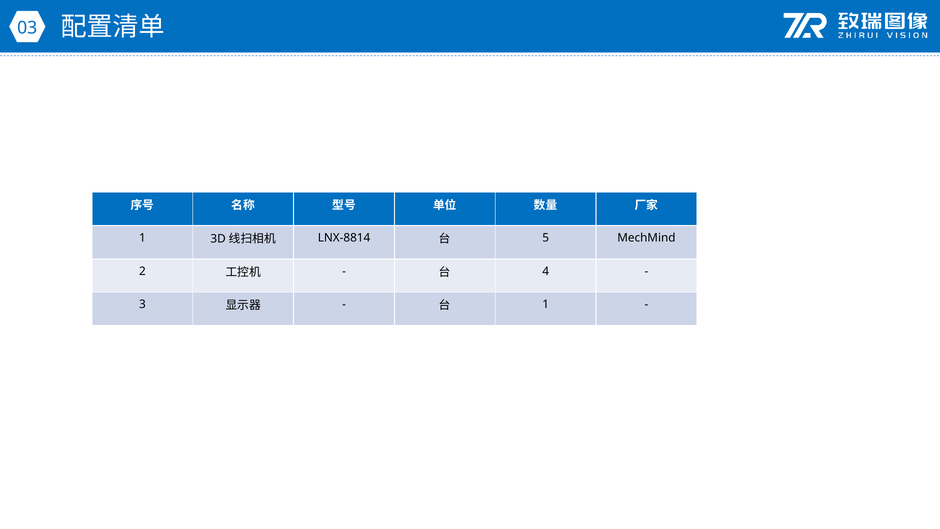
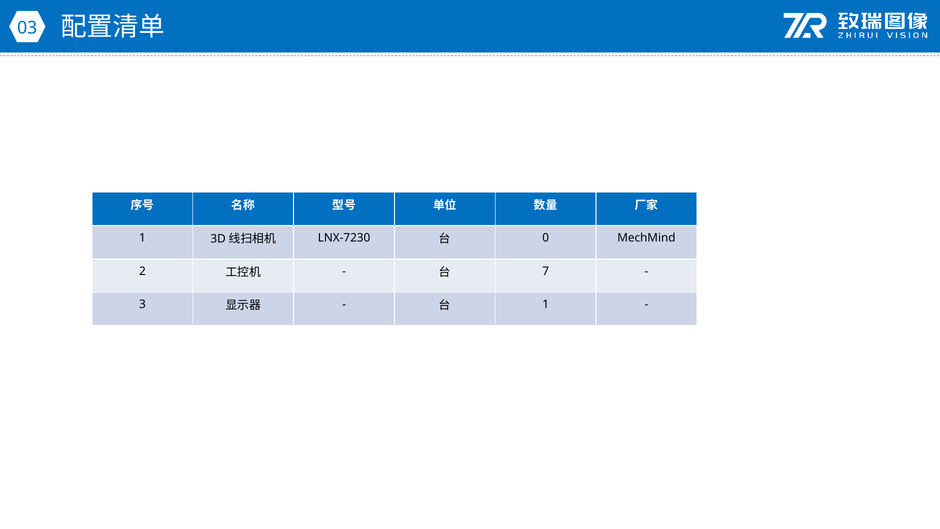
LNX-8814: LNX-8814 -> LNX-7230
5: 5 -> 0
4: 4 -> 7
